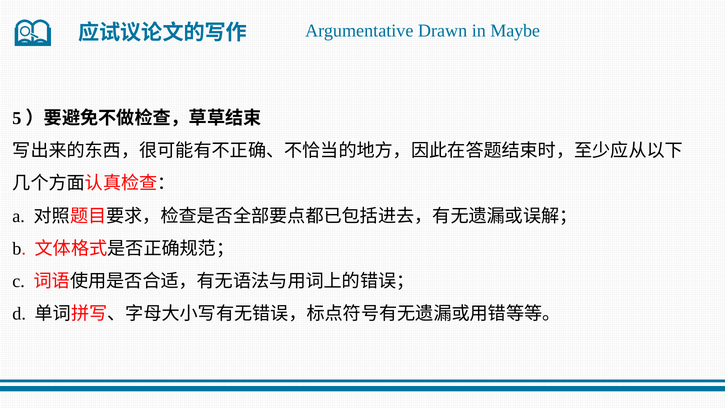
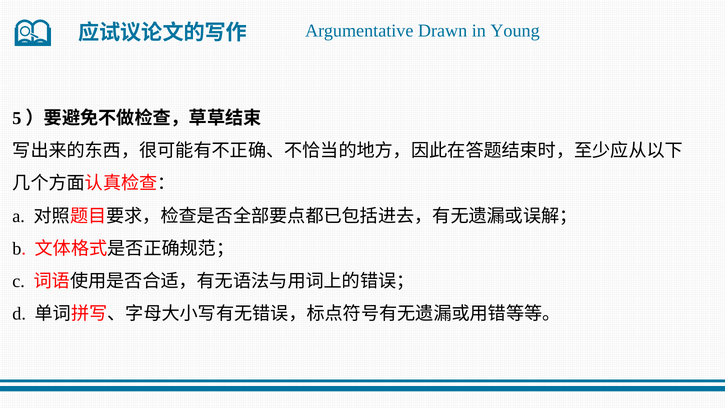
Maybe: Maybe -> Young
